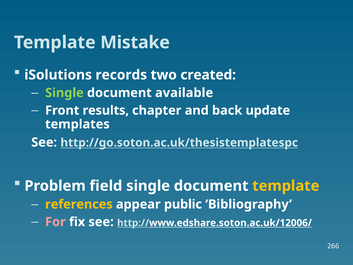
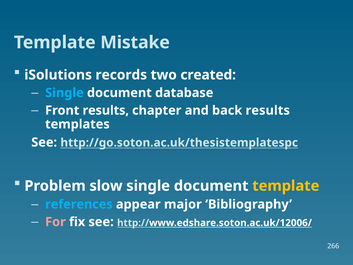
Single at (64, 93) colour: light green -> light blue
available: available -> database
back update: update -> results
field: field -> slow
references colour: yellow -> light blue
public: public -> major
